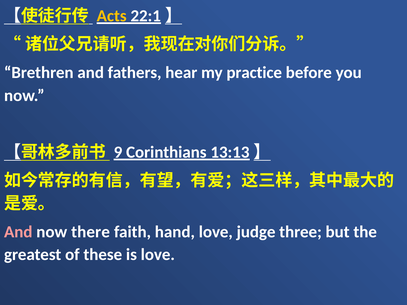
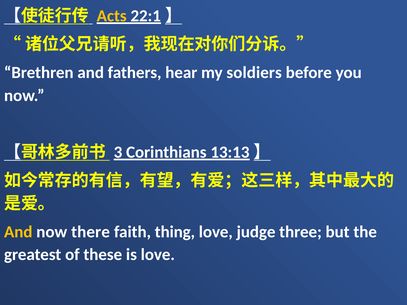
practice: practice -> soldiers
9: 9 -> 3
And at (18, 232) colour: pink -> yellow
hand: hand -> thing
